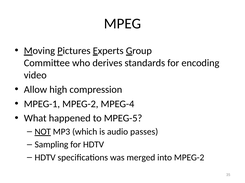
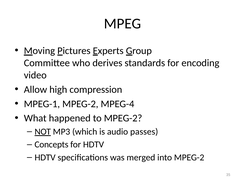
to MPEG-5: MPEG-5 -> MPEG-2
Sampling: Sampling -> Concepts
